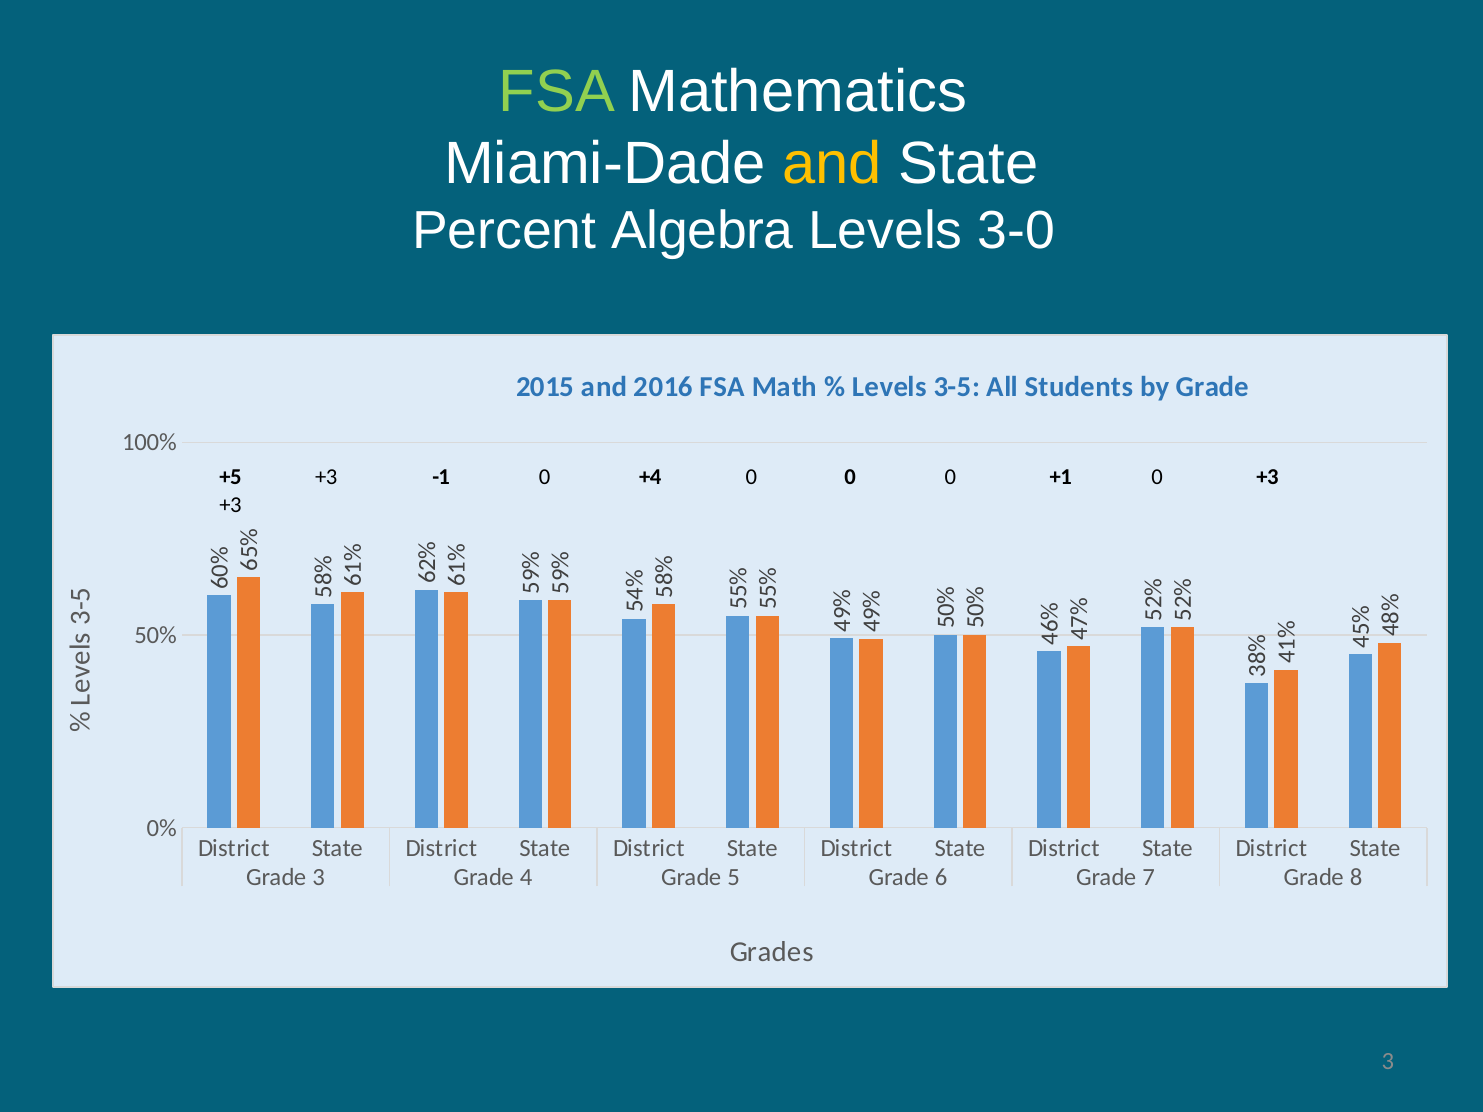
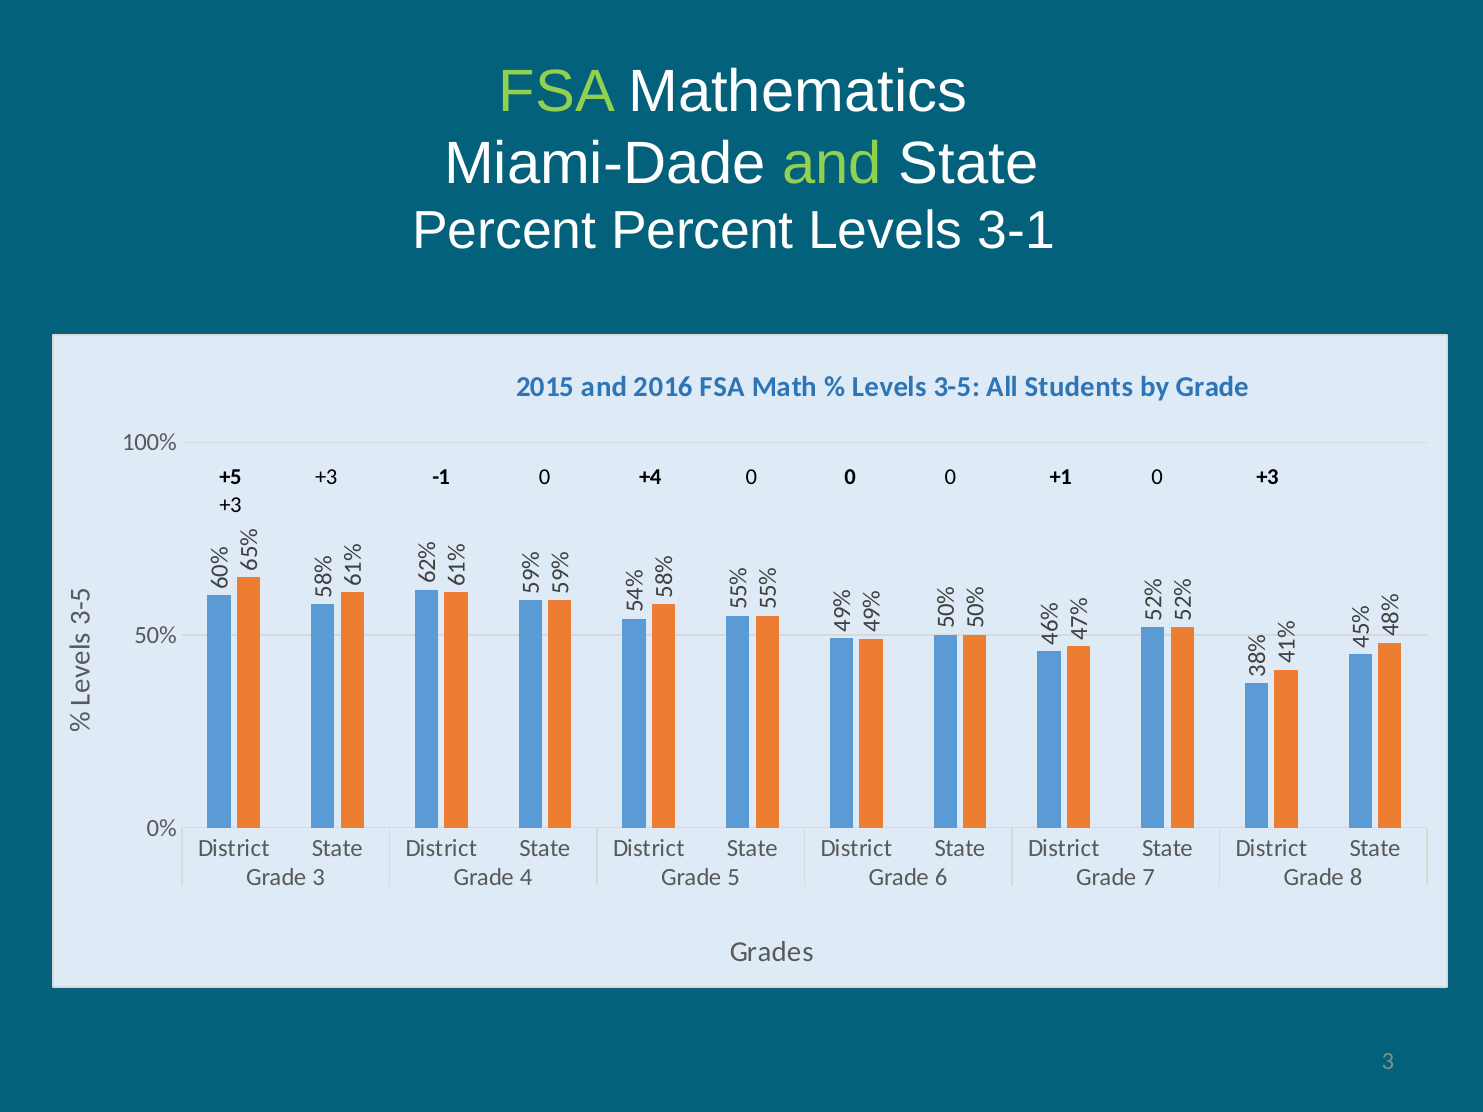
and at (832, 164) colour: yellow -> light green
Percent Algebra: Algebra -> Percent
3-0: 3-0 -> 3-1
